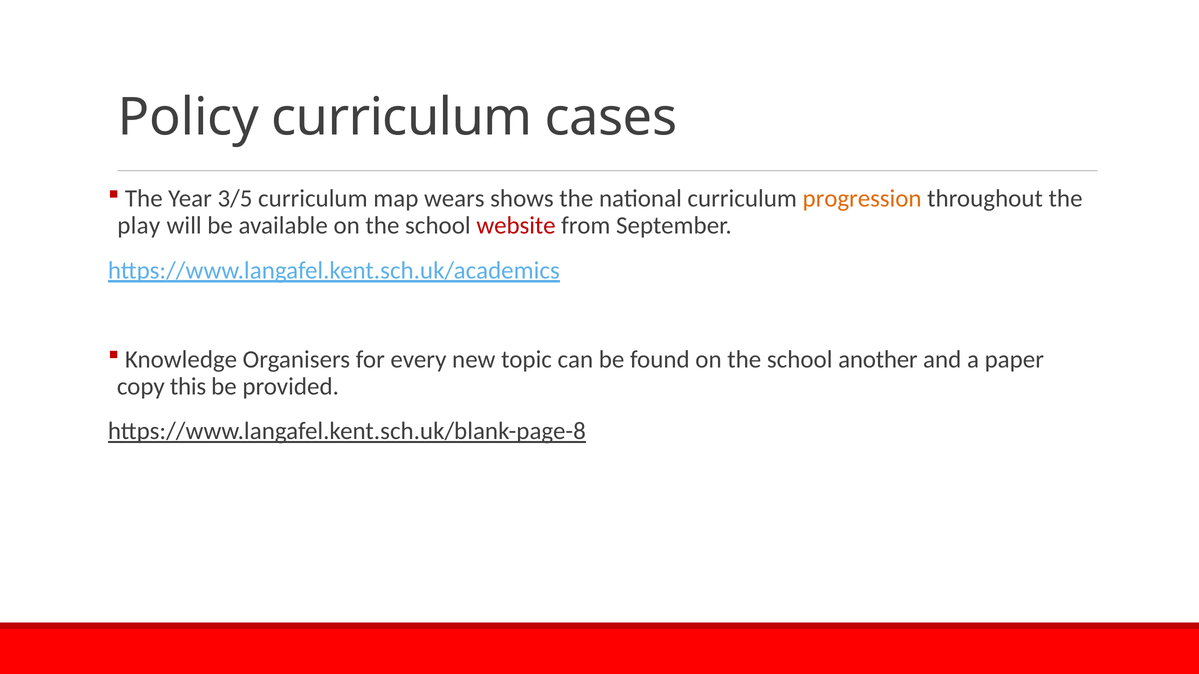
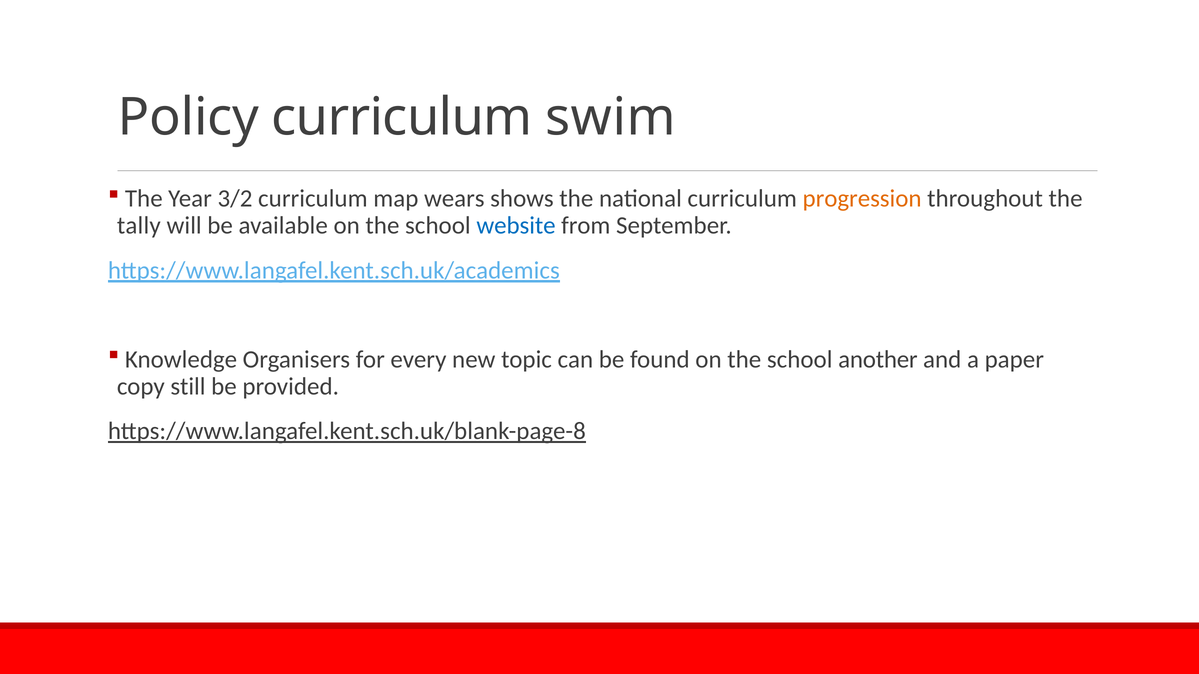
cases: cases -> swim
3/5: 3/5 -> 3/2
play: play -> tally
website colour: red -> blue
this: this -> still
